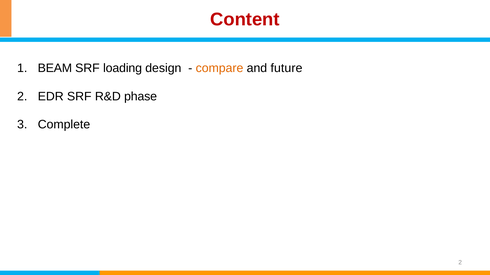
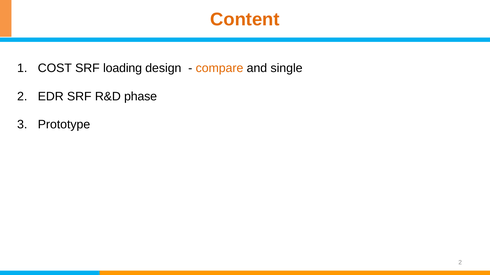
Content colour: red -> orange
BEAM: BEAM -> COST
future: future -> single
Complete: Complete -> Prototype
